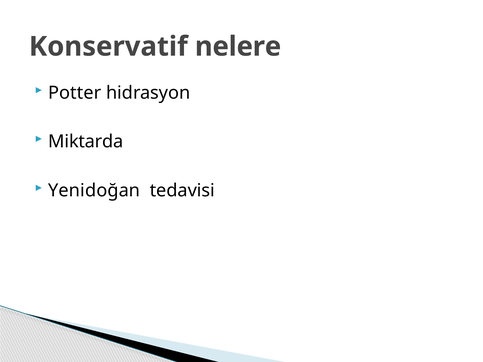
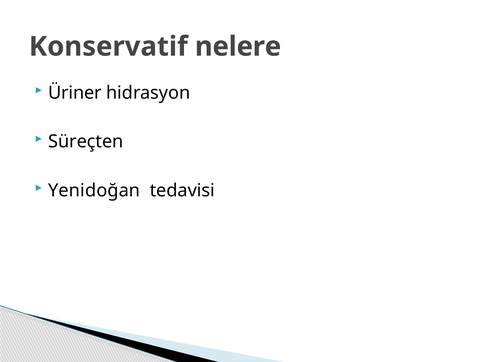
Potter: Potter -> Üriner
Miktarda: Miktarda -> Süreçten
